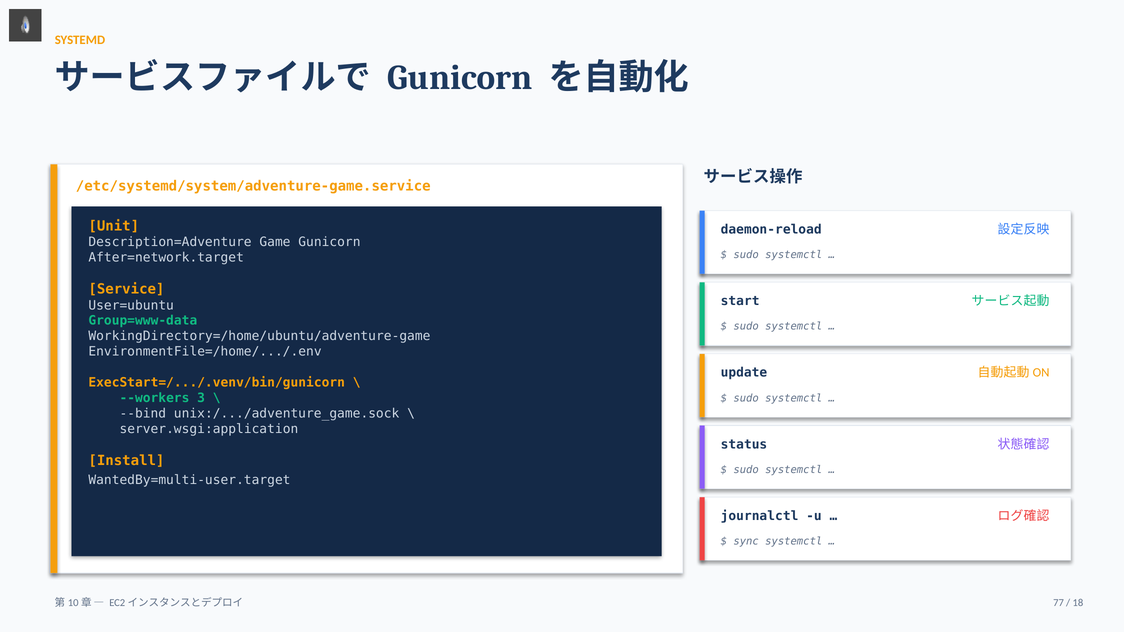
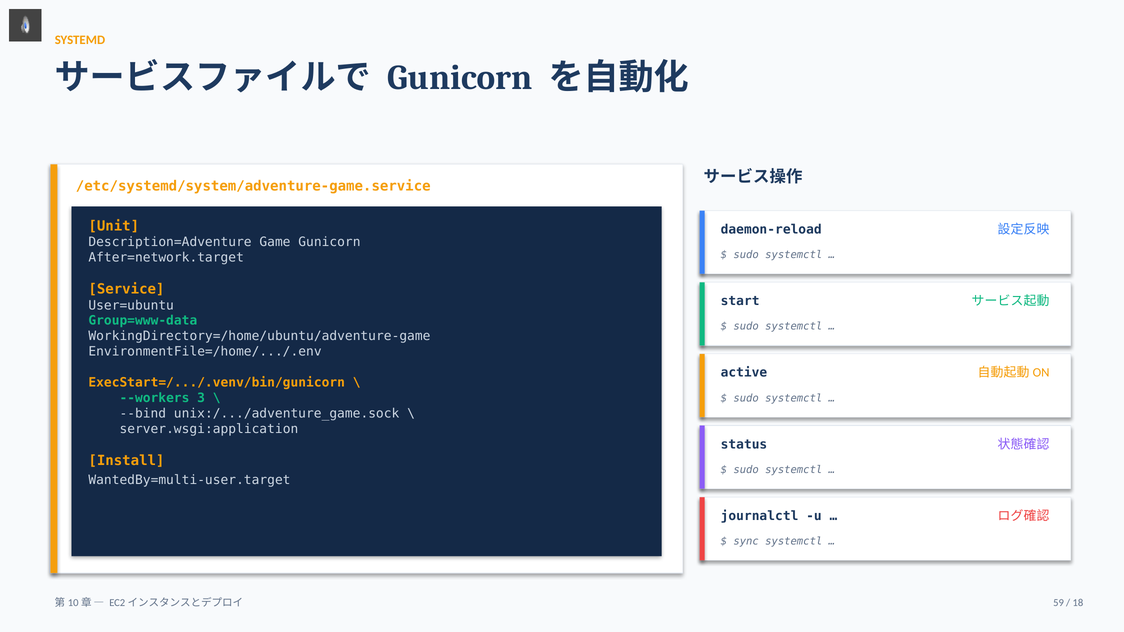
update: update -> active
77: 77 -> 59
